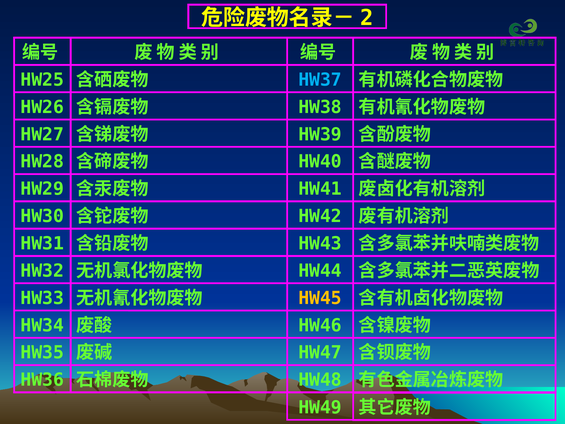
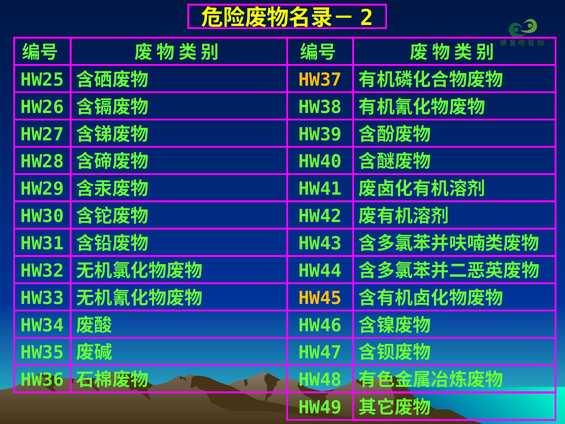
HW37 colour: light blue -> yellow
